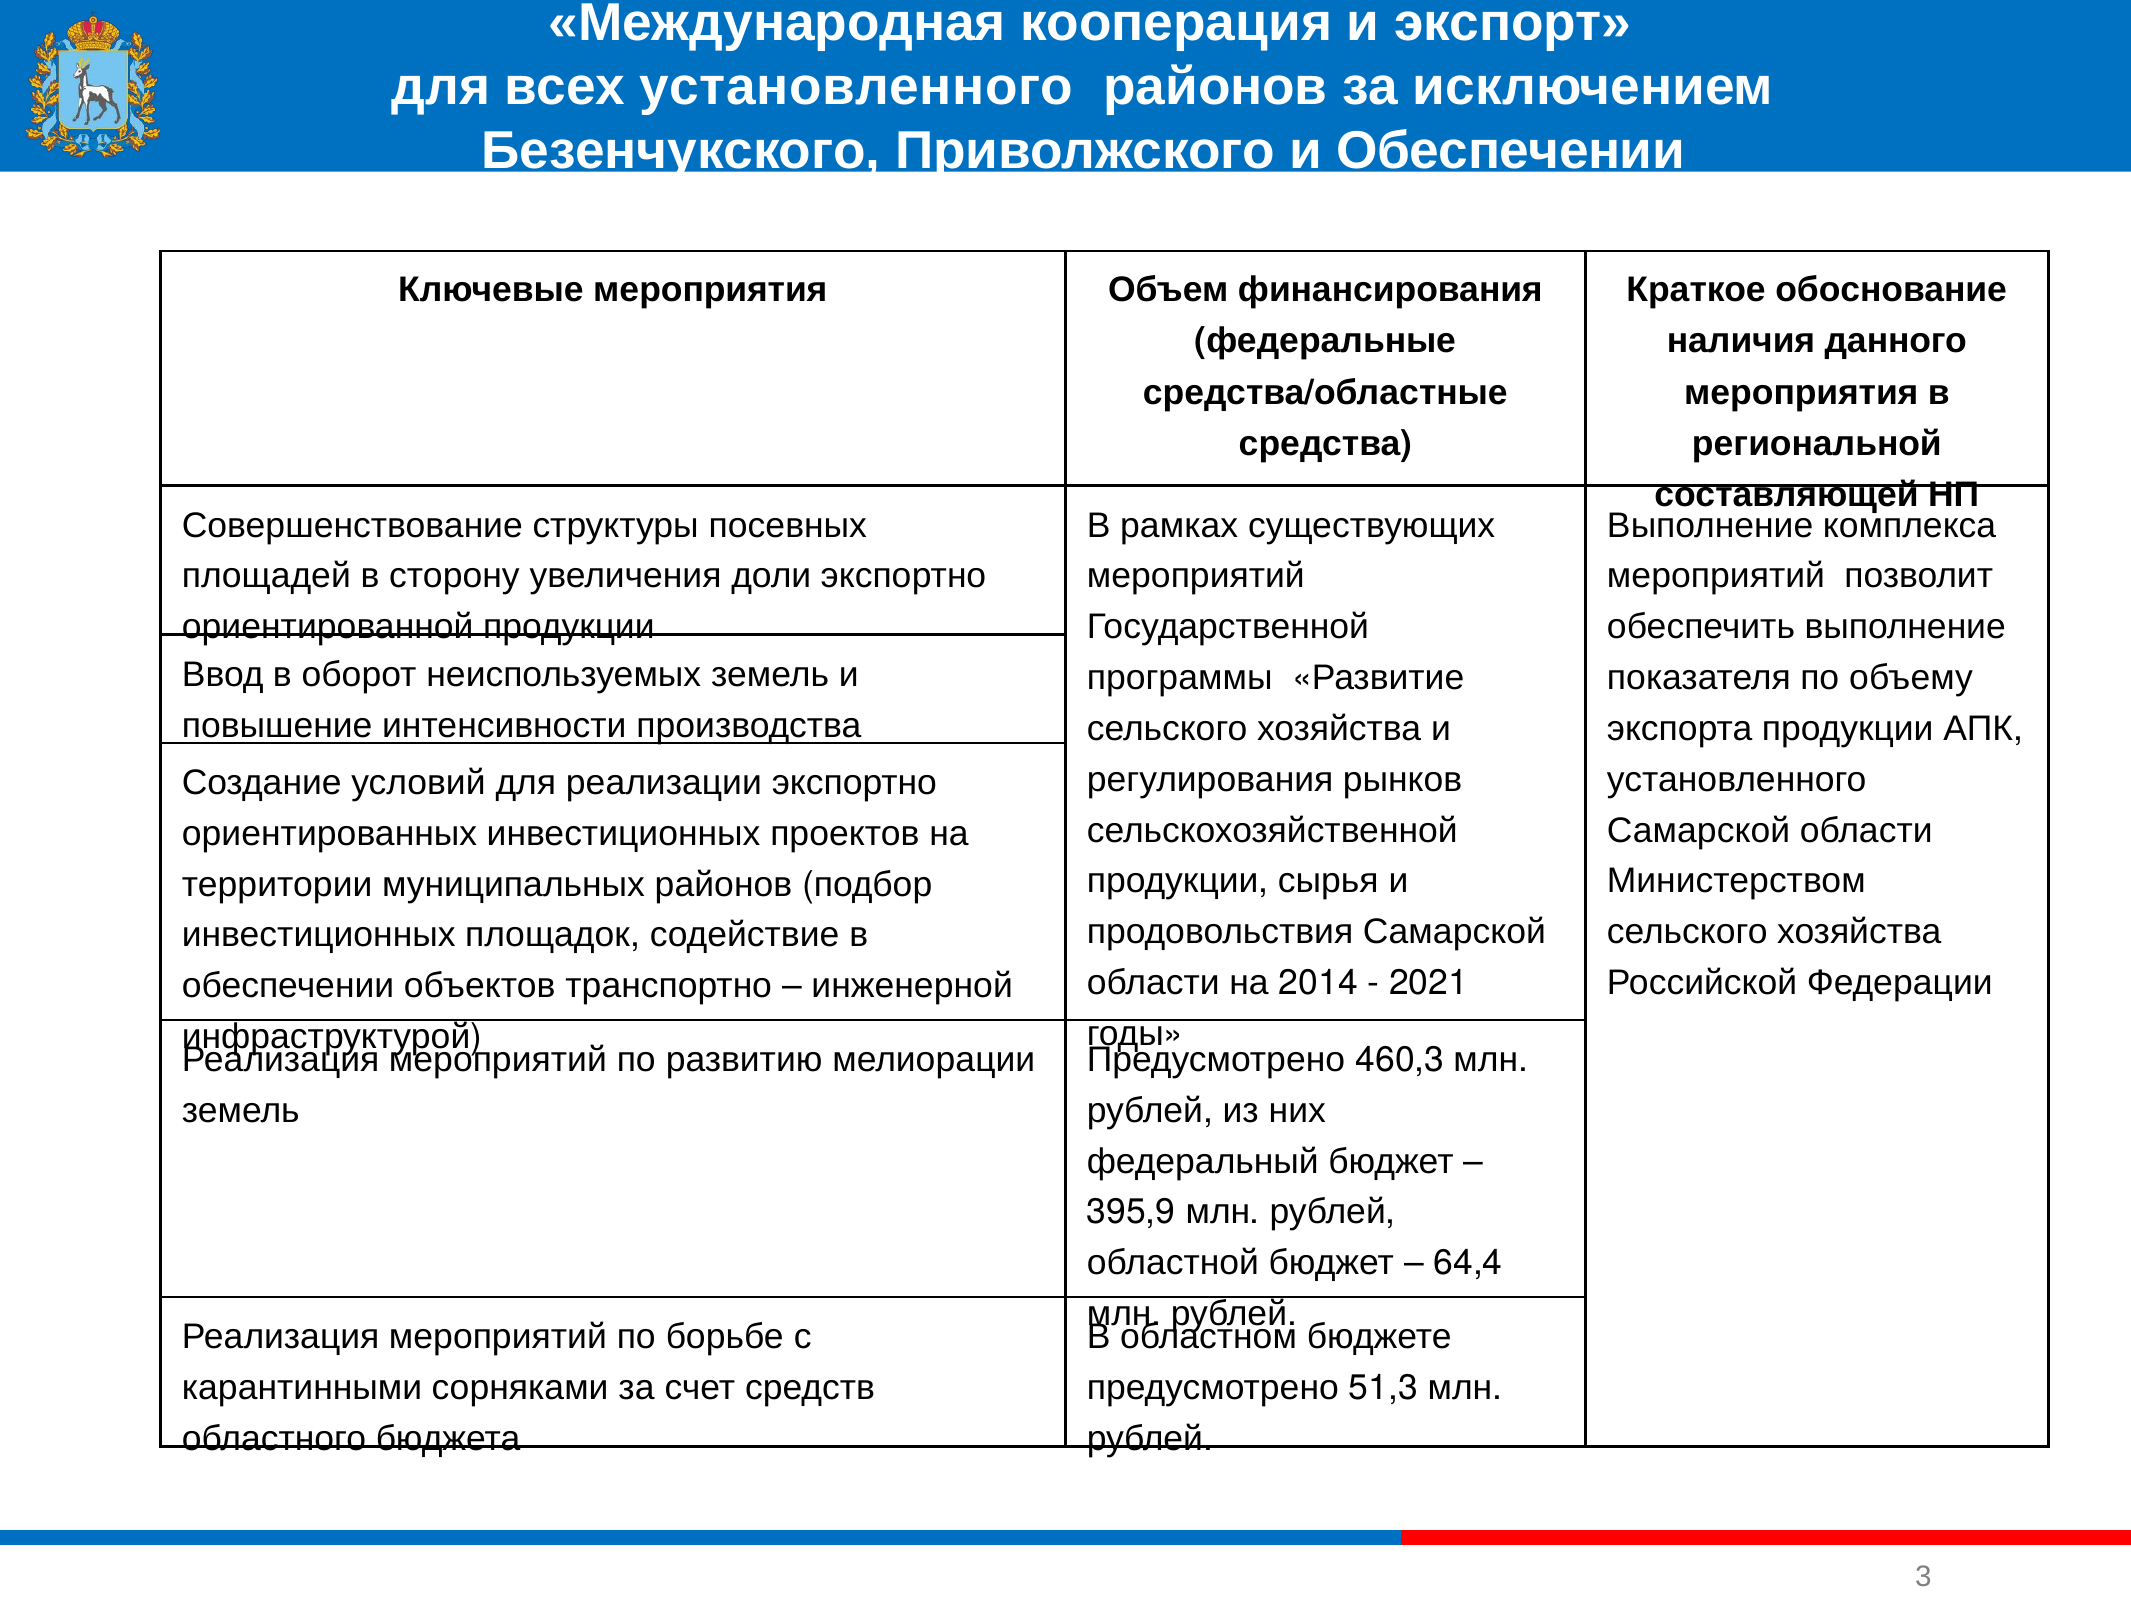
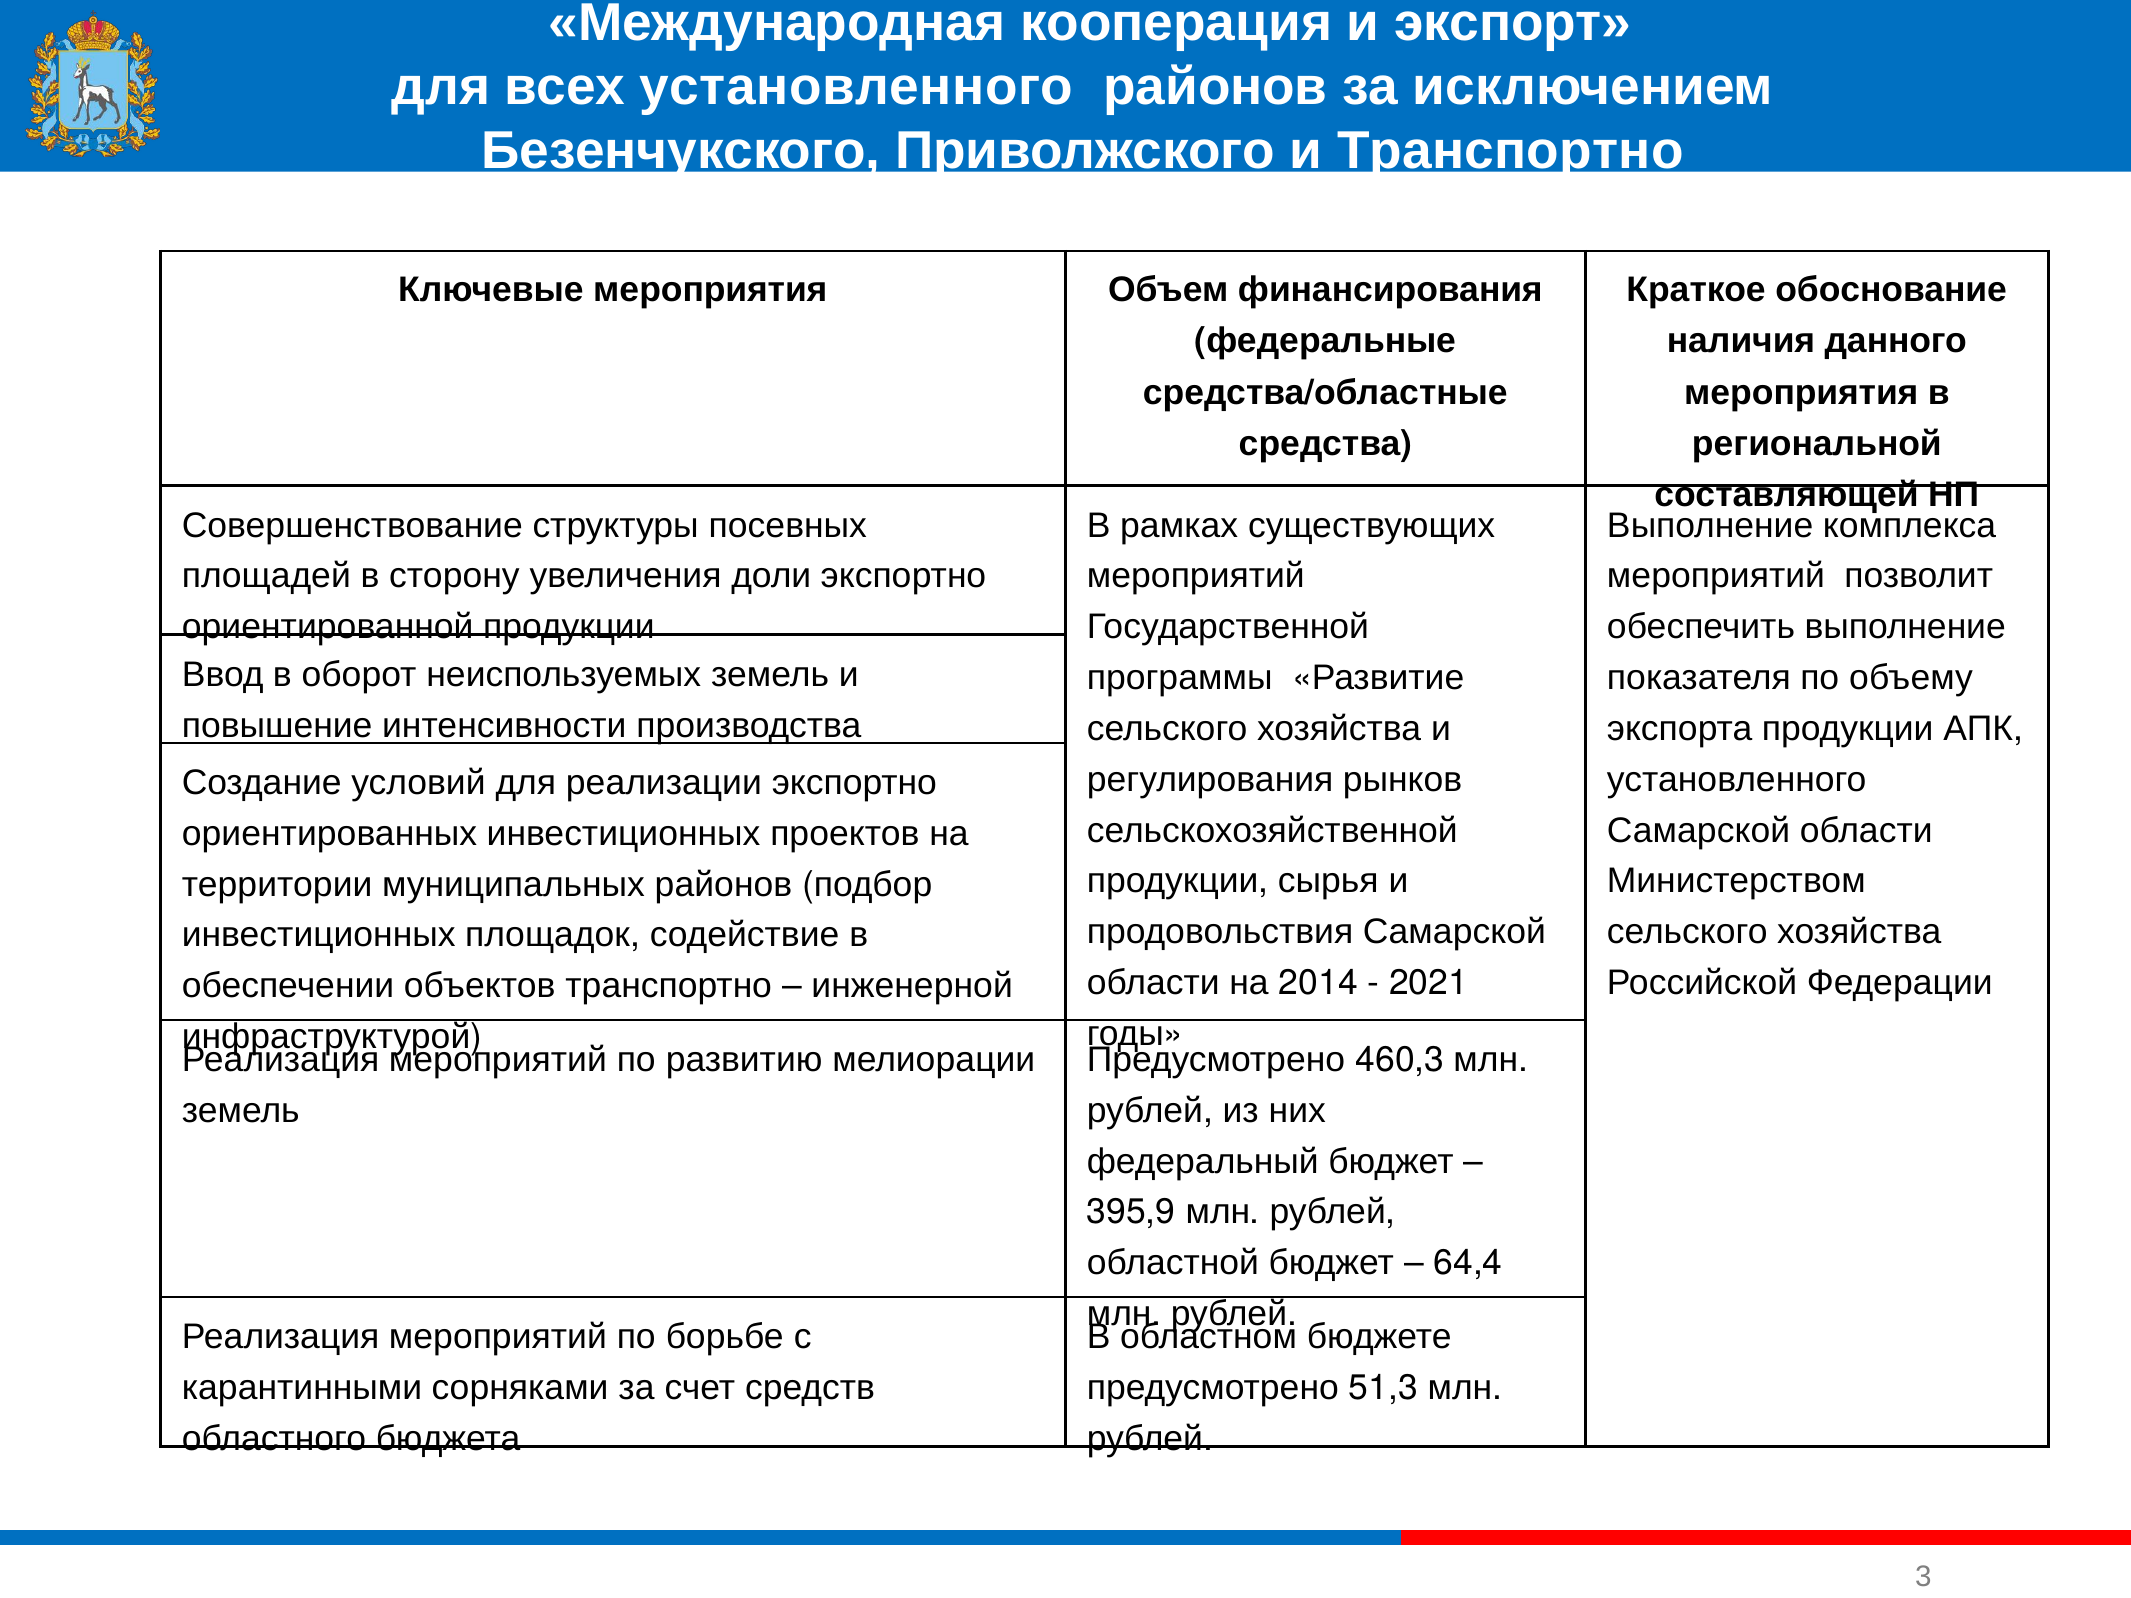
и Обеспечении: Обеспечении -> Транспортно
